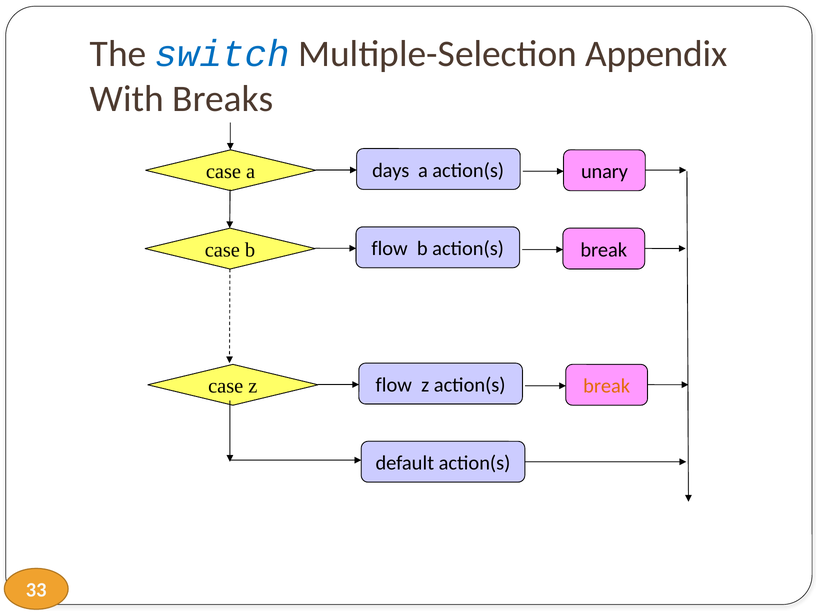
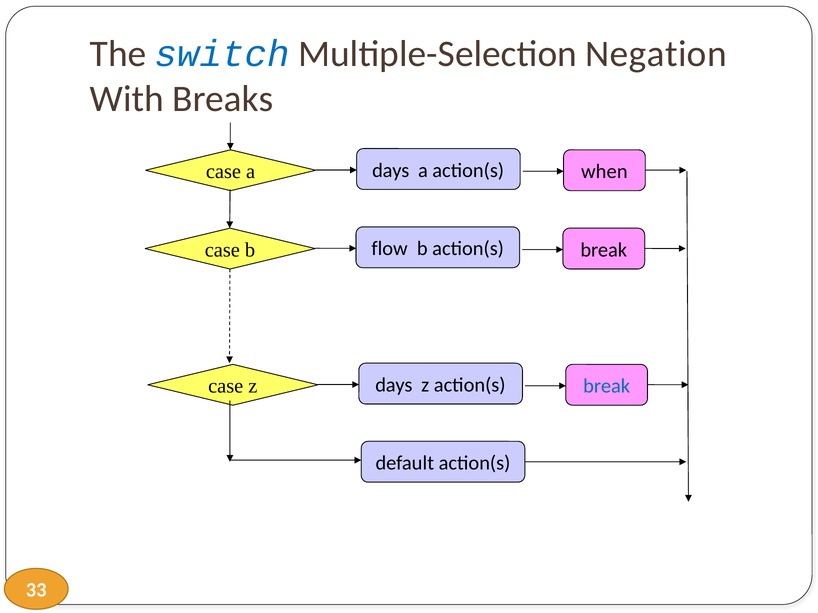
Appendix: Appendix -> Negation
unary: unary -> when
z flow: flow -> days
break at (607, 387) colour: orange -> blue
